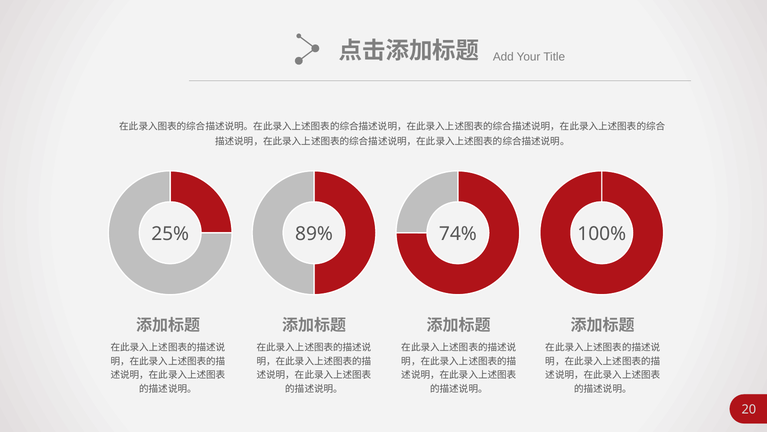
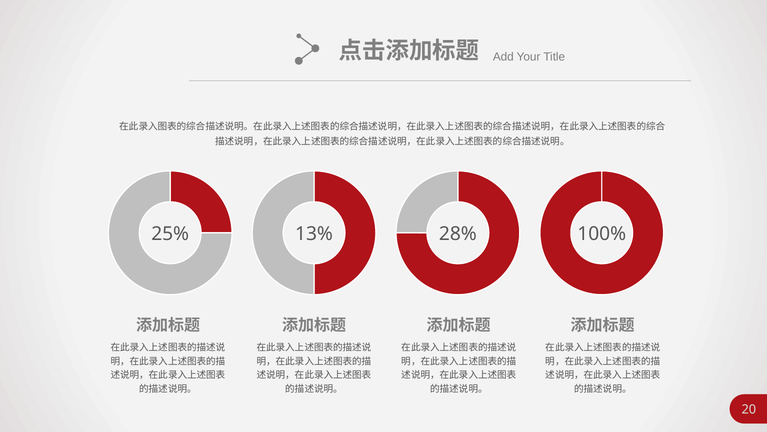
89%: 89% -> 13%
74%: 74% -> 28%
